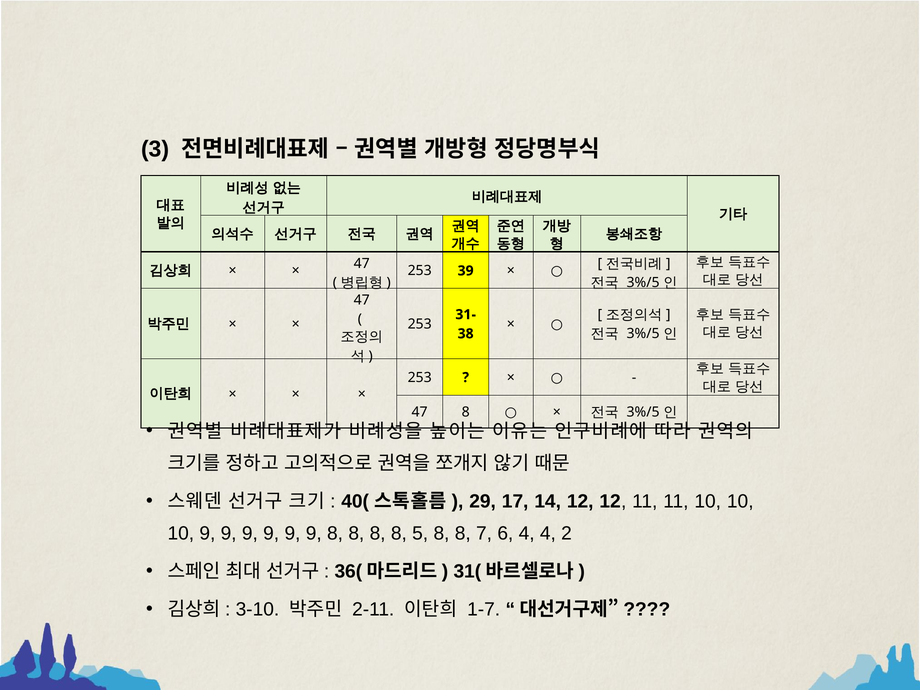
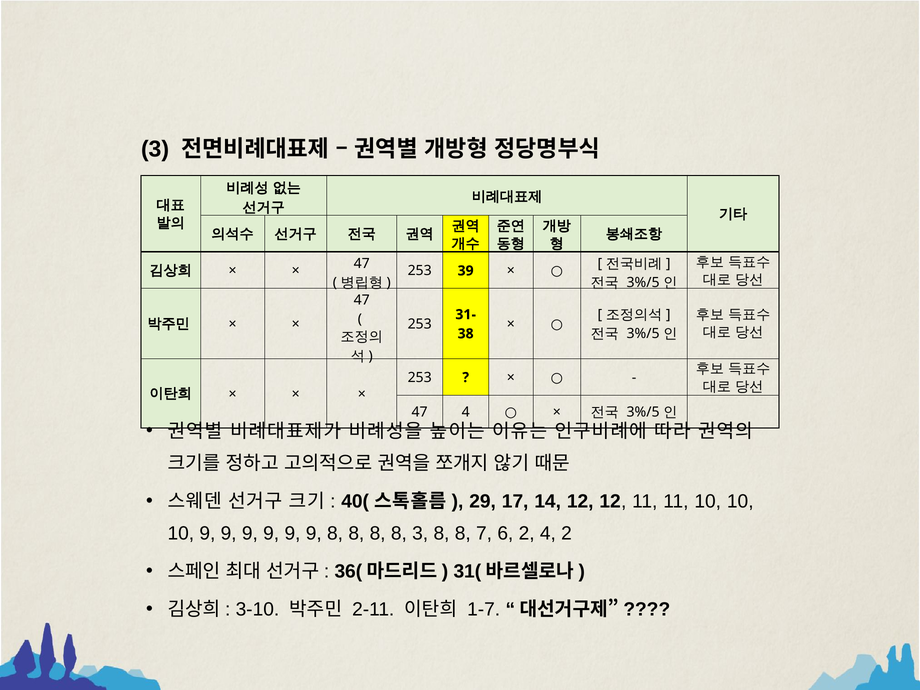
47 8: 8 -> 4
8 5: 5 -> 3
6 4: 4 -> 2
